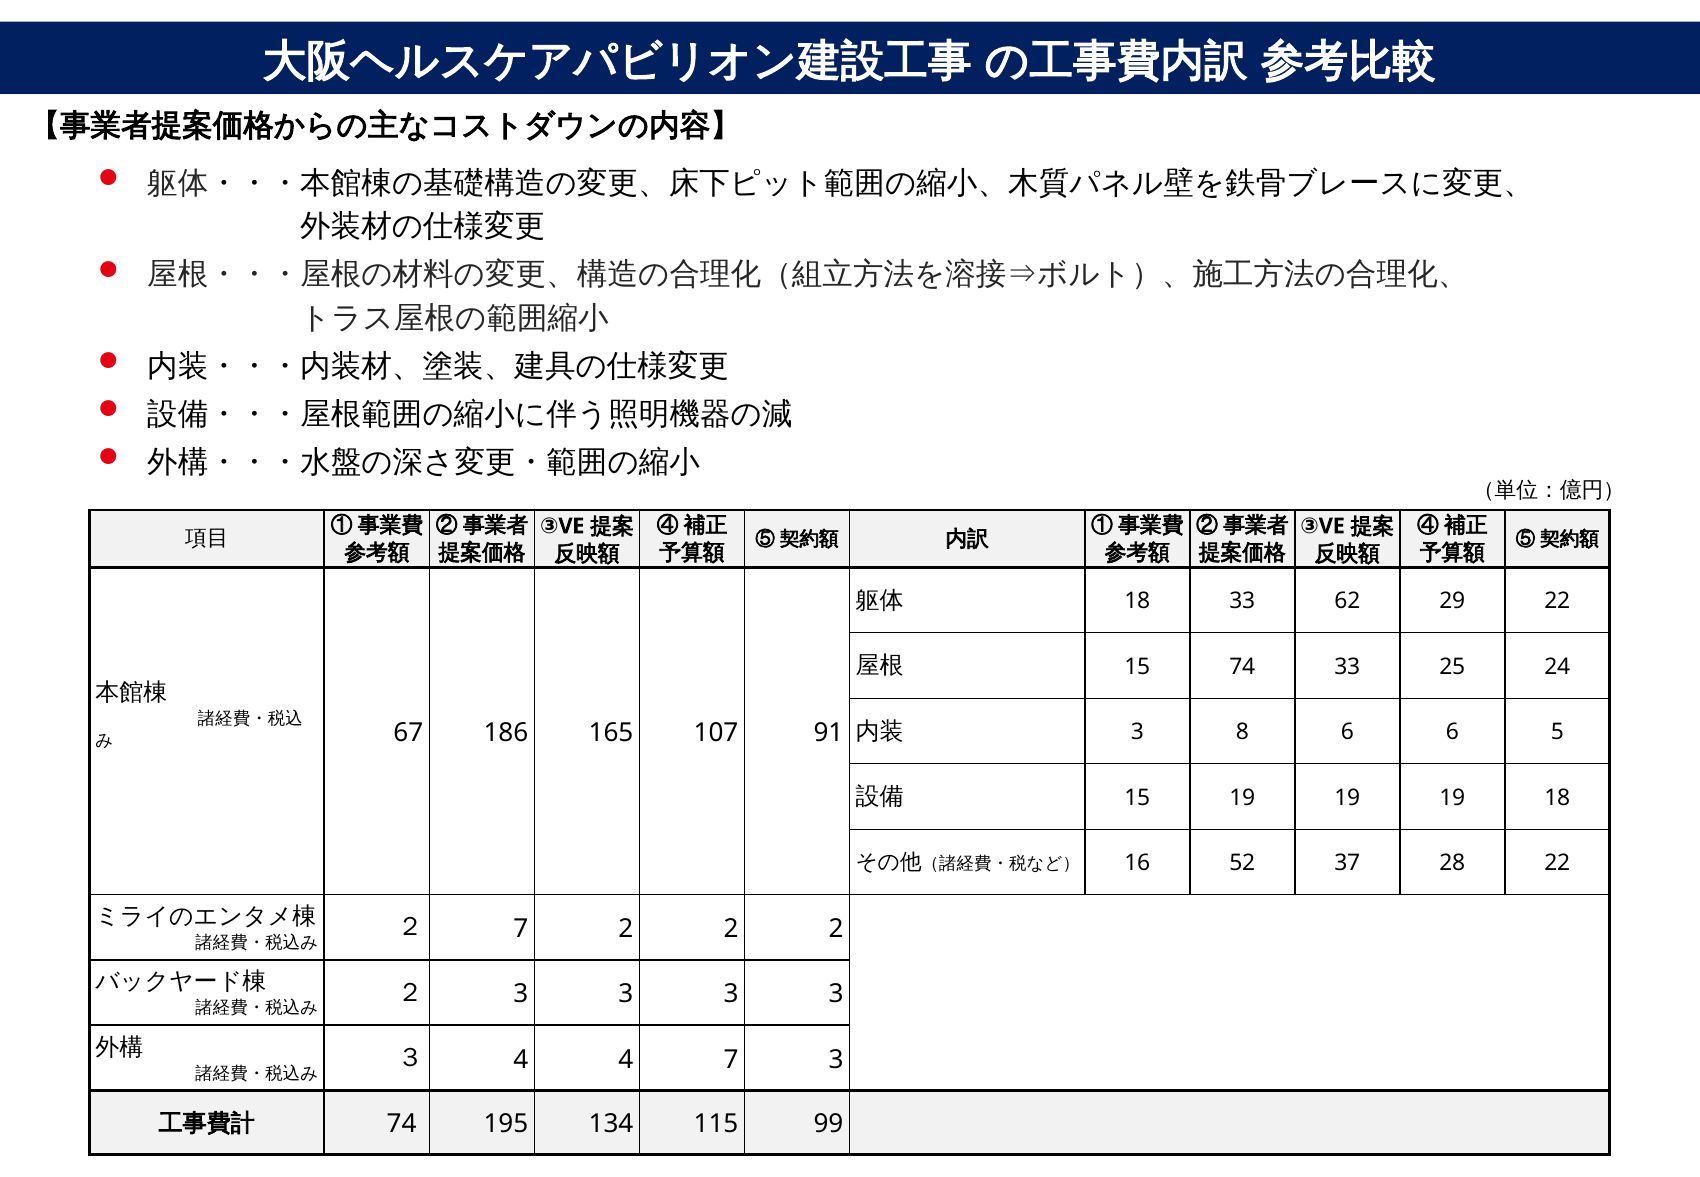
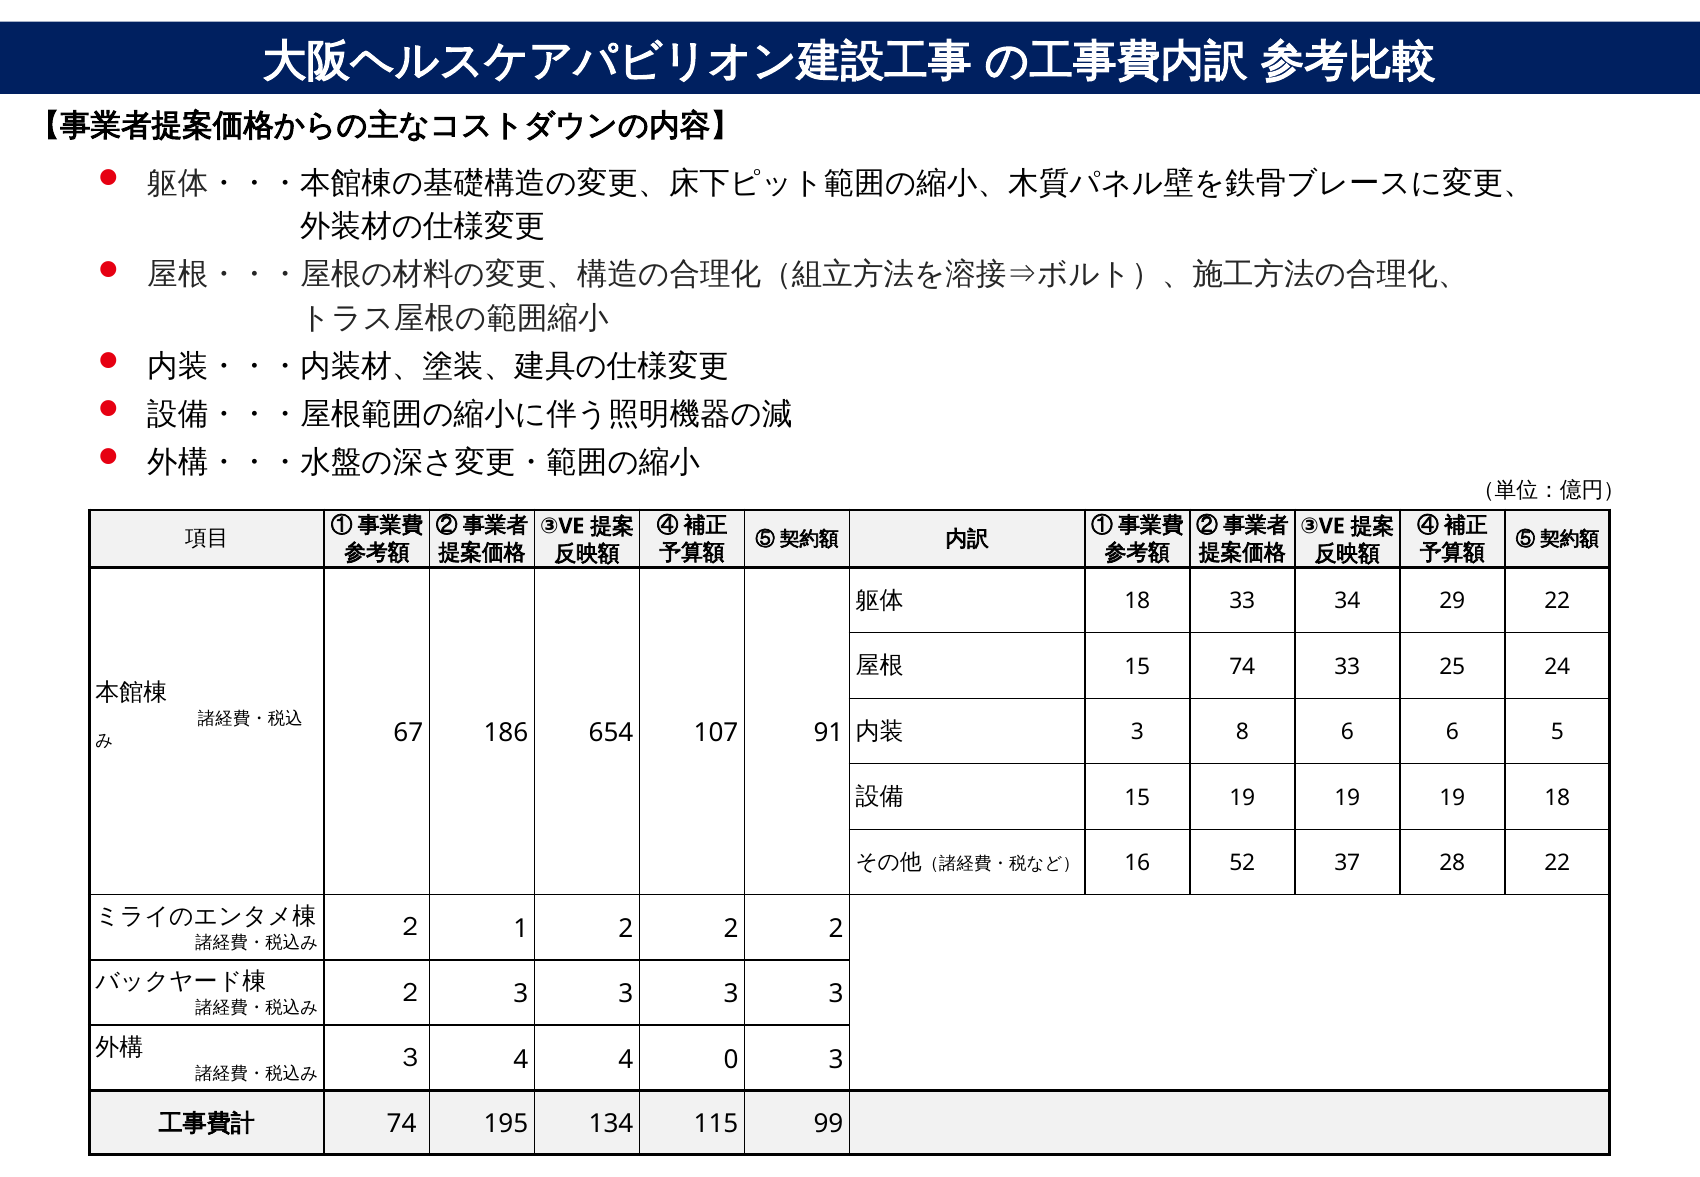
62: 62 -> 34
165: 165 -> 654
２ 7: 7 -> 1
4 7: 7 -> 0
